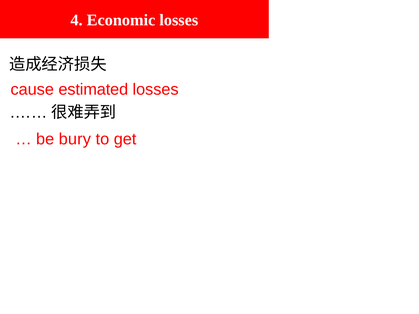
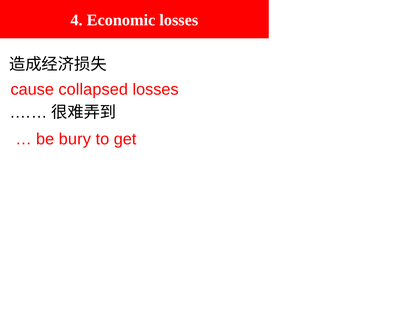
estimated: estimated -> collapsed
